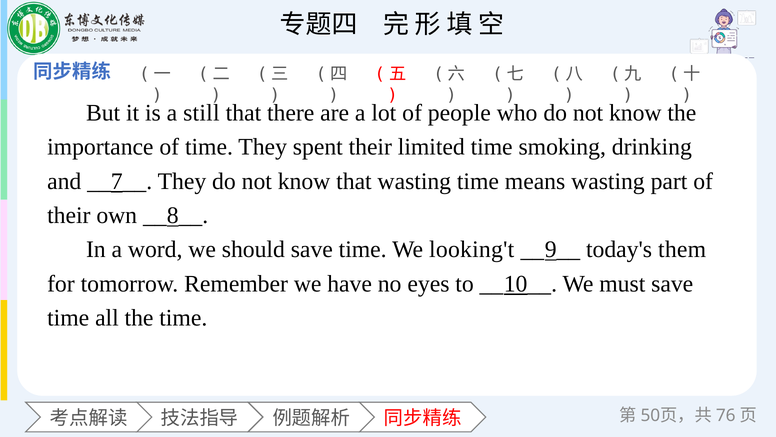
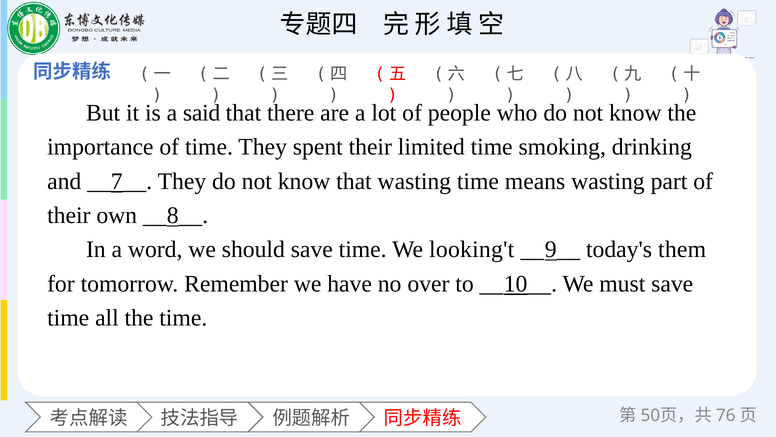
still: still -> said
eyes: eyes -> over
